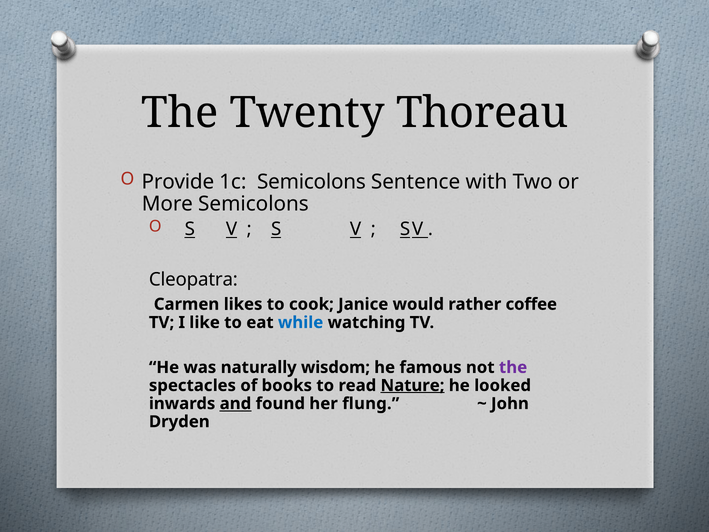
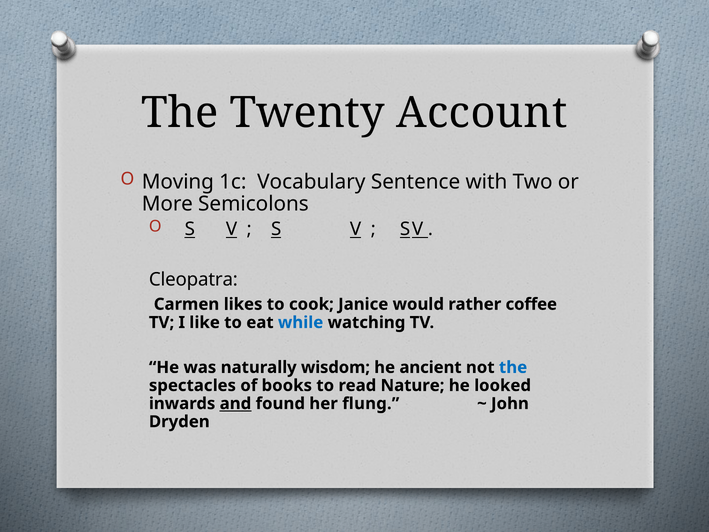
Thoreau: Thoreau -> Account
Provide: Provide -> Moving
1c Semicolons: Semicolons -> Vocabulary
famous: famous -> ancient
the at (513, 367) colour: purple -> blue
Nature underline: present -> none
